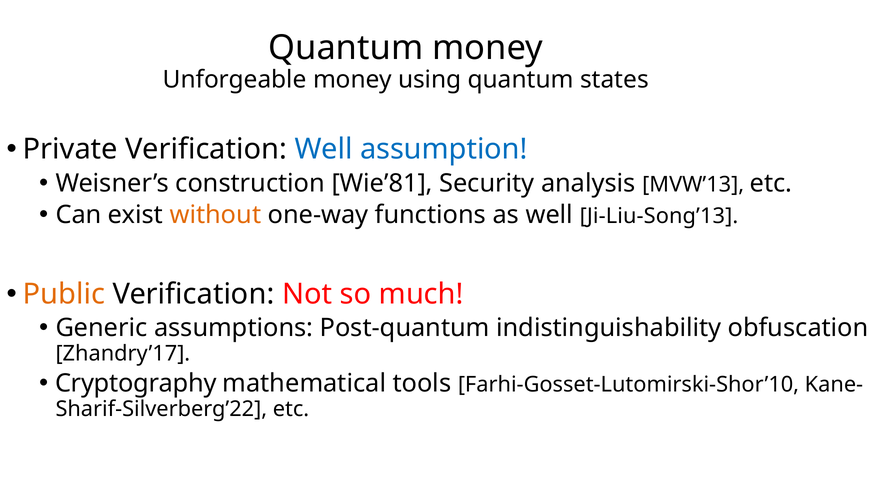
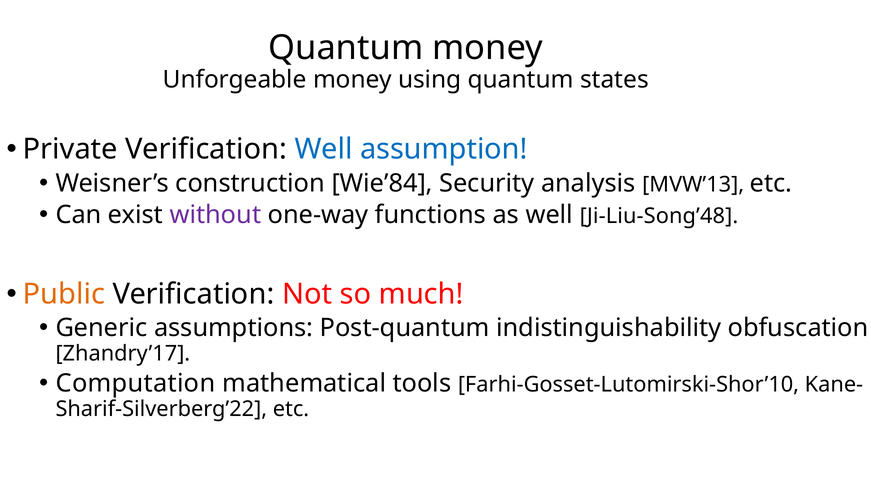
Wie’81: Wie’81 -> Wie’84
without colour: orange -> purple
Ji-Liu-Song’13: Ji-Liu-Song’13 -> Ji-Liu-Song’48
Cryptography: Cryptography -> Computation
